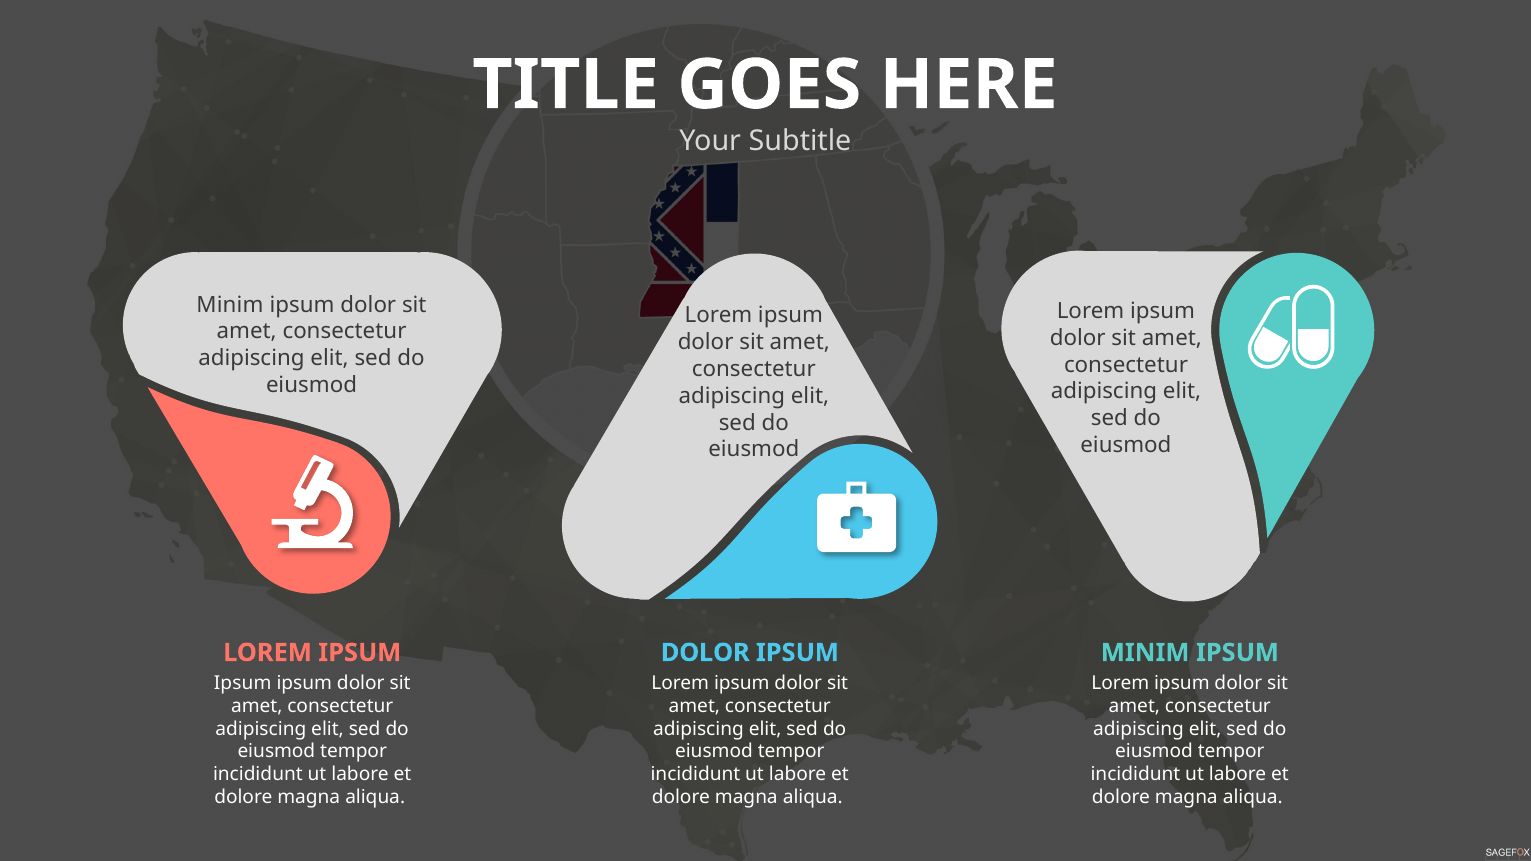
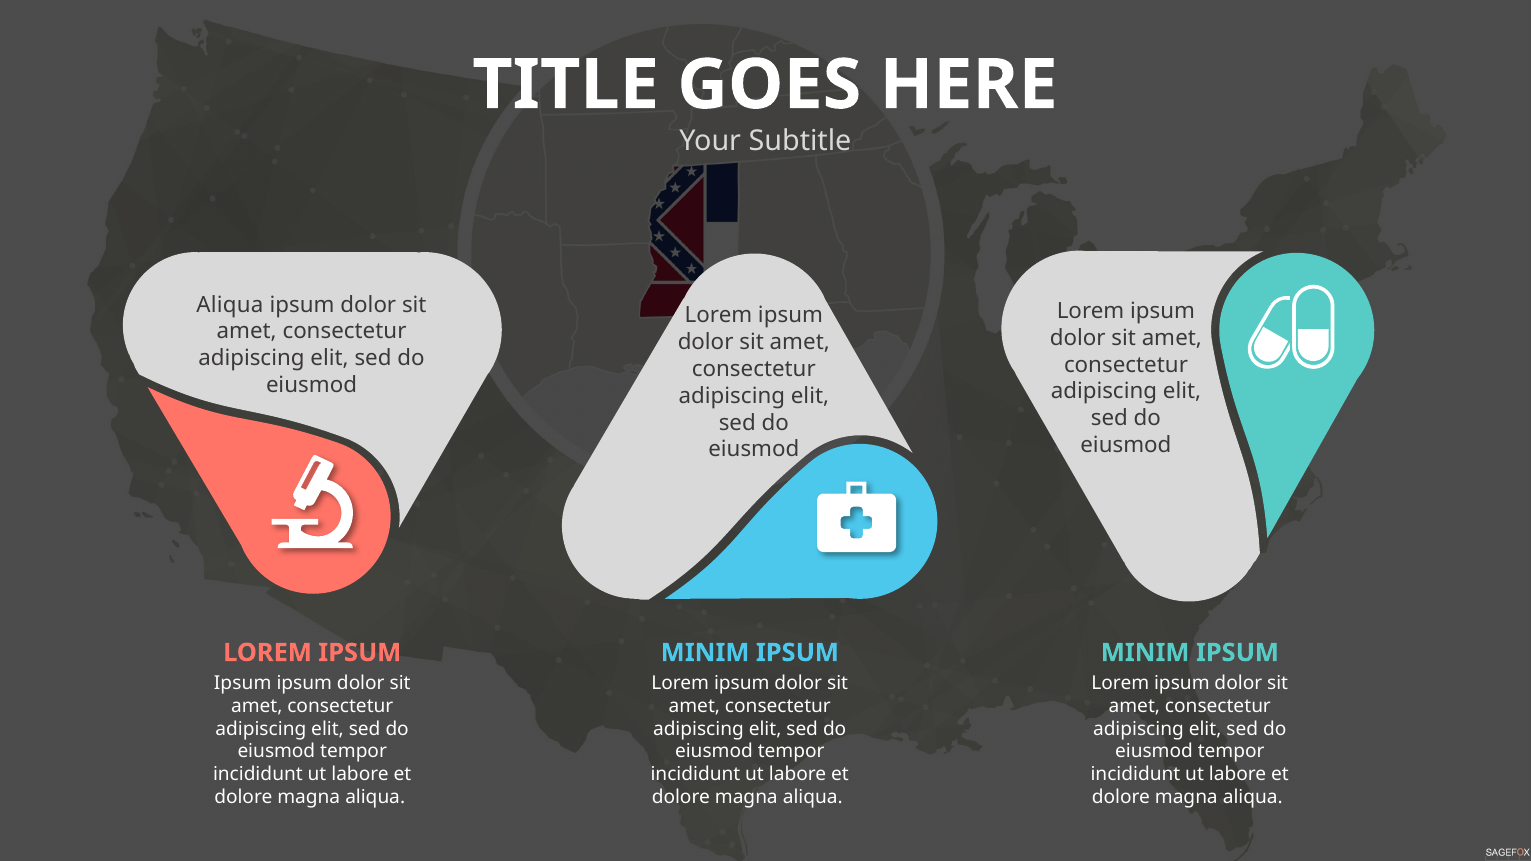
Minim at (230, 305): Minim -> Aliqua
DOLOR at (705, 653): DOLOR -> MINIM
